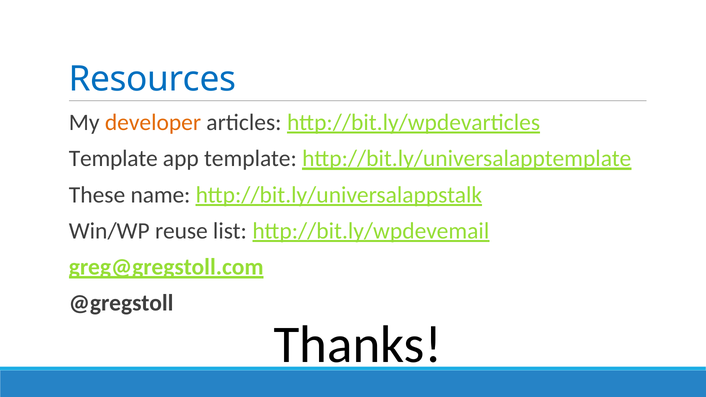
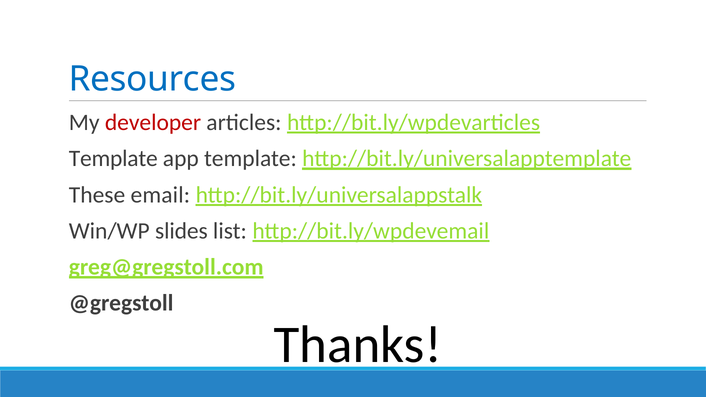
developer colour: orange -> red
name: name -> email
reuse: reuse -> slides
